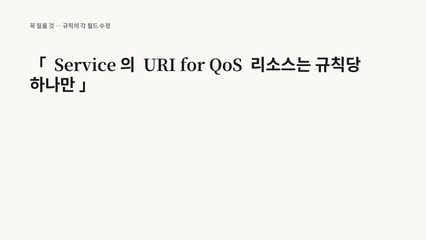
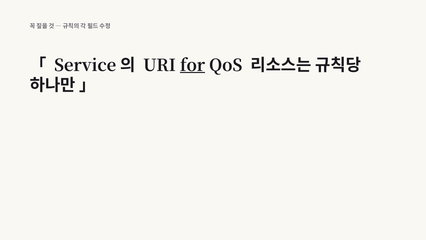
for underline: none -> present
